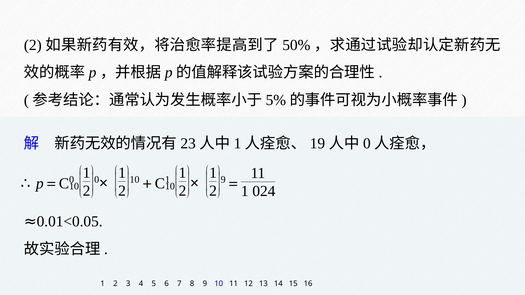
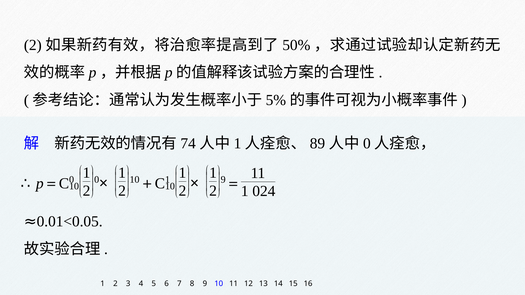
23: 23 -> 74
19: 19 -> 89
